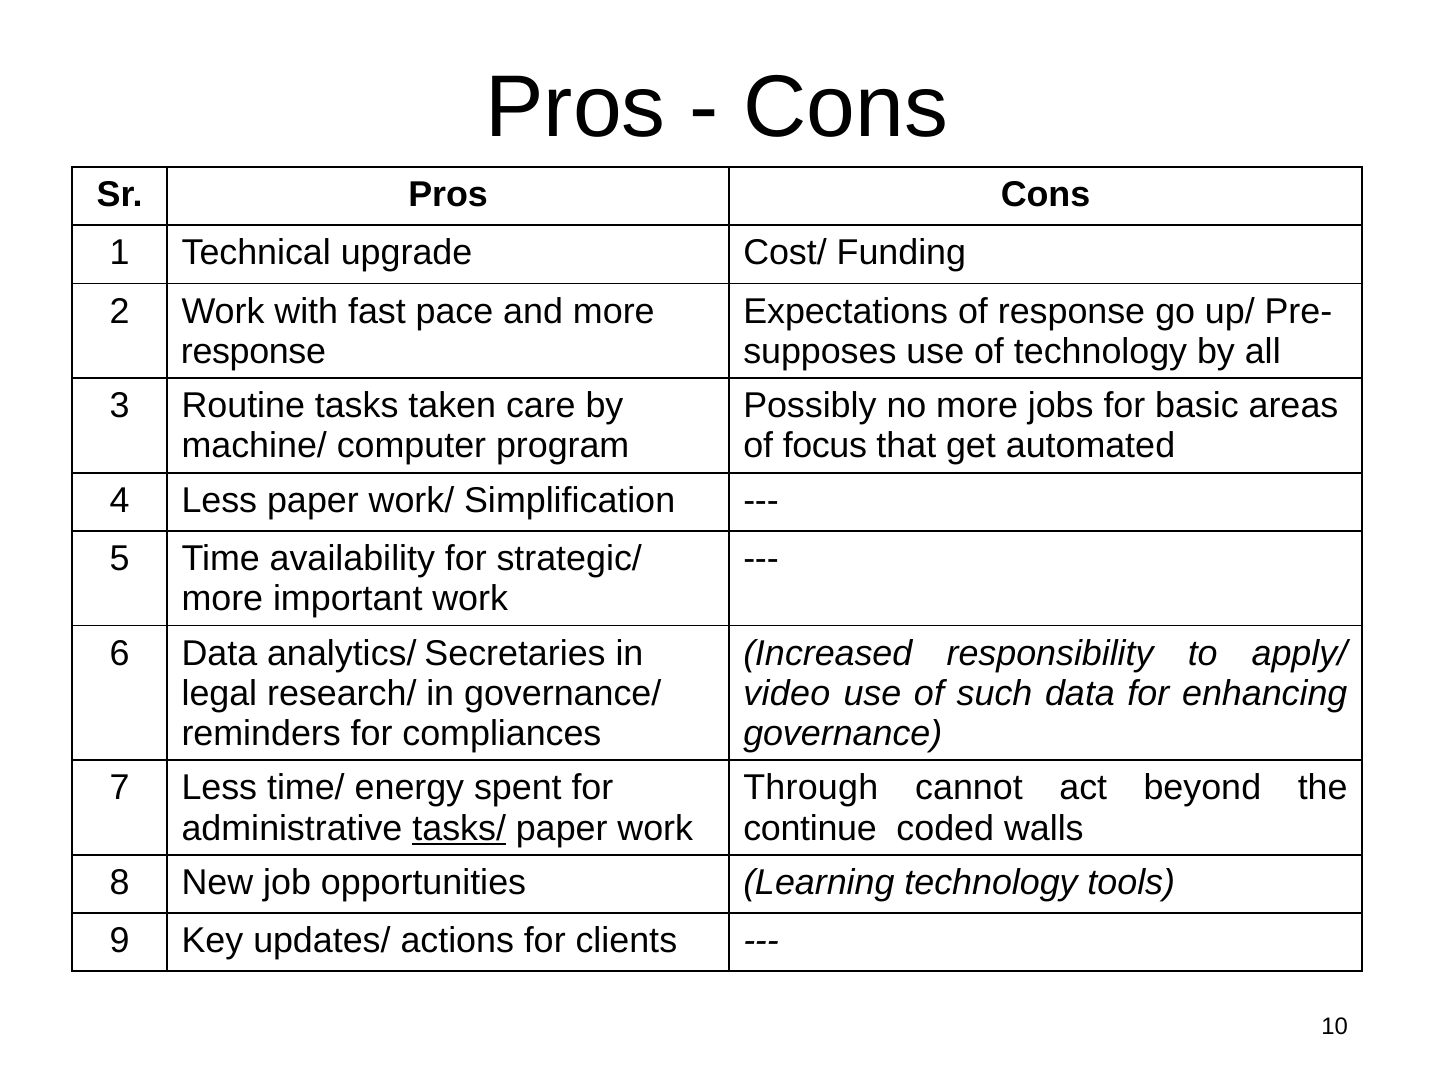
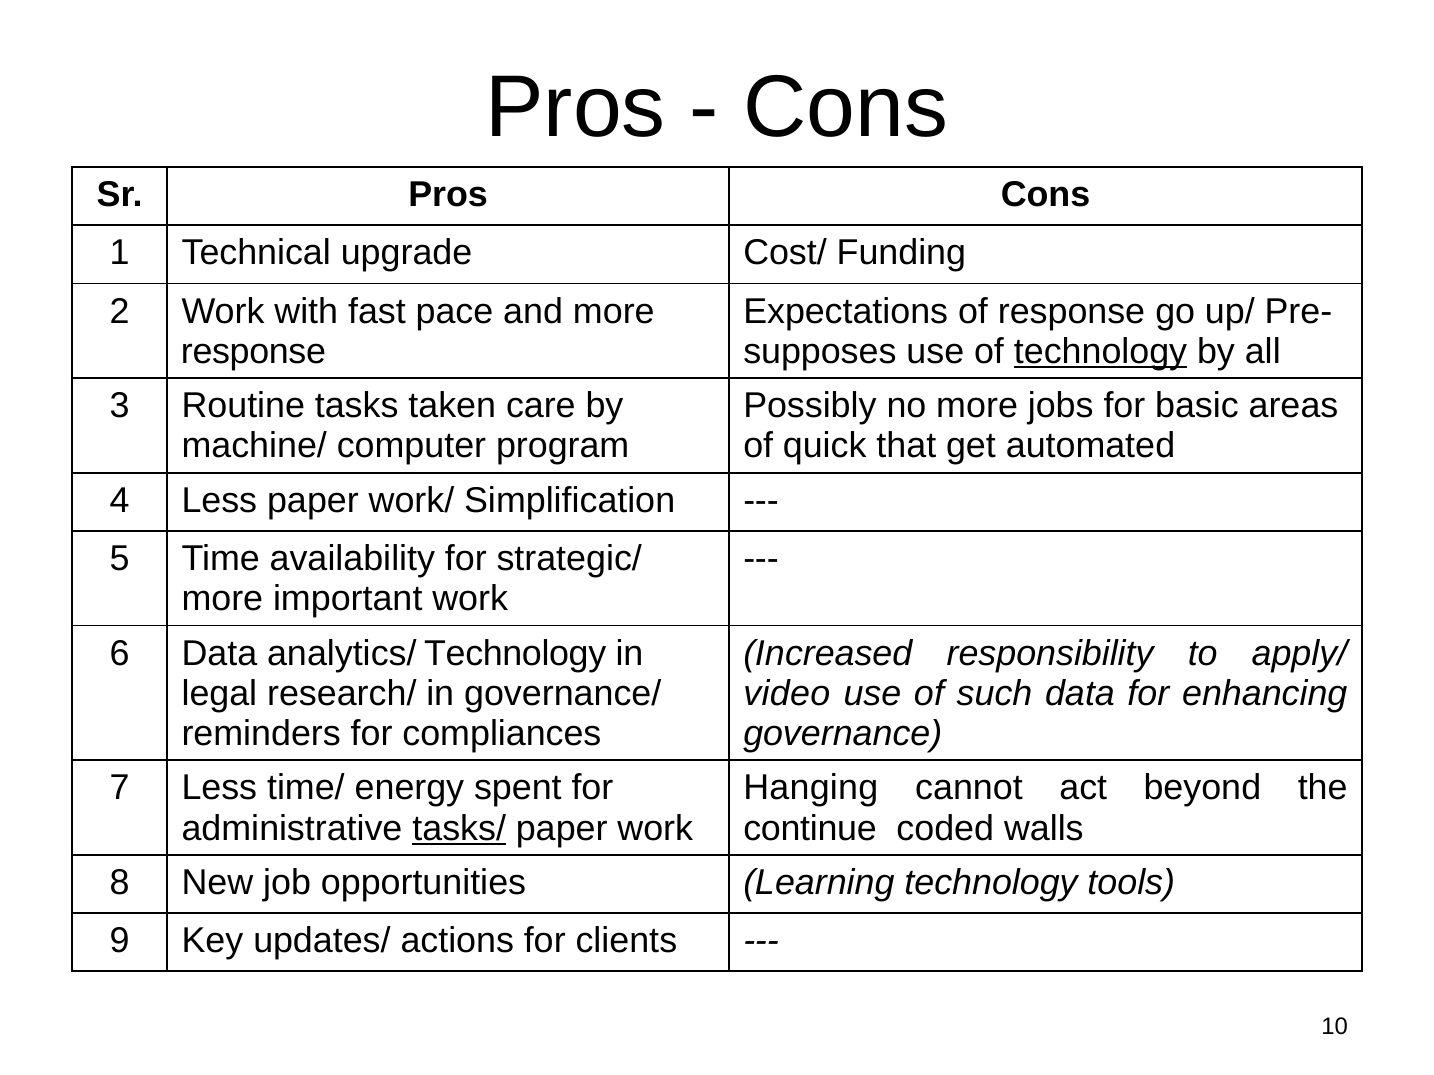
technology at (1101, 352) underline: none -> present
focus: focus -> quick
analytics/ Secretaries: Secretaries -> Technology
Through: Through -> Hanging
